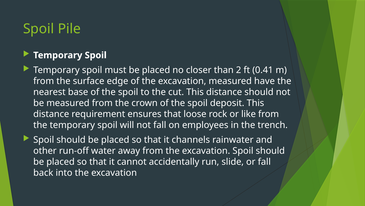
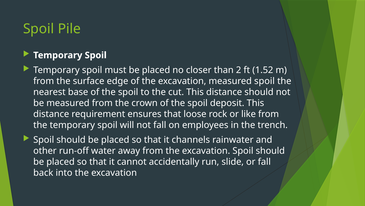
0.41: 0.41 -> 1.52
measured have: have -> spoil
